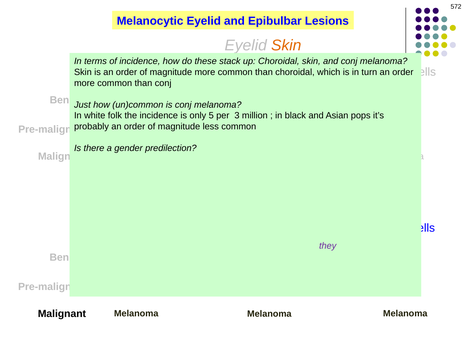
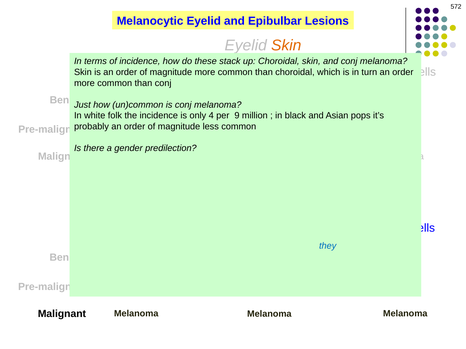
5: 5 -> 4
3: 3 -> 9
they colour: purple -> blue
